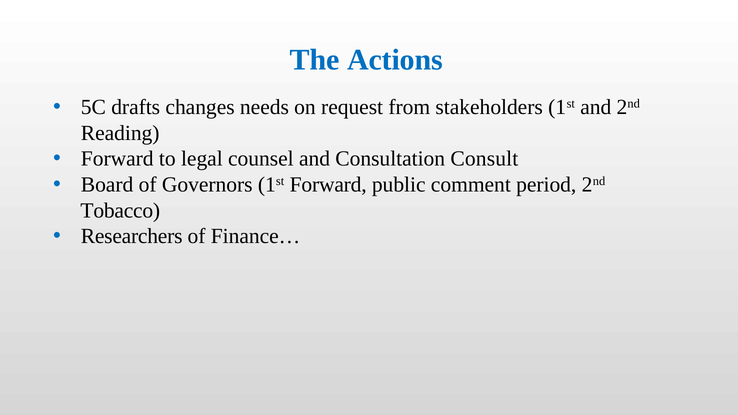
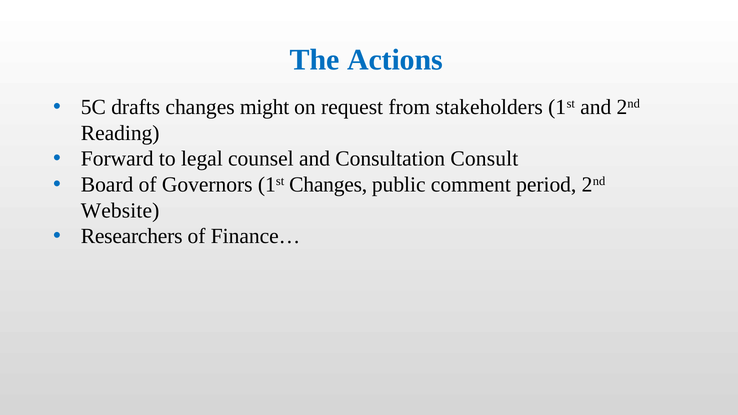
needs: needs -> might
1st Forward: Forward -> Changes
Tobacco: Tobacco -> Website
